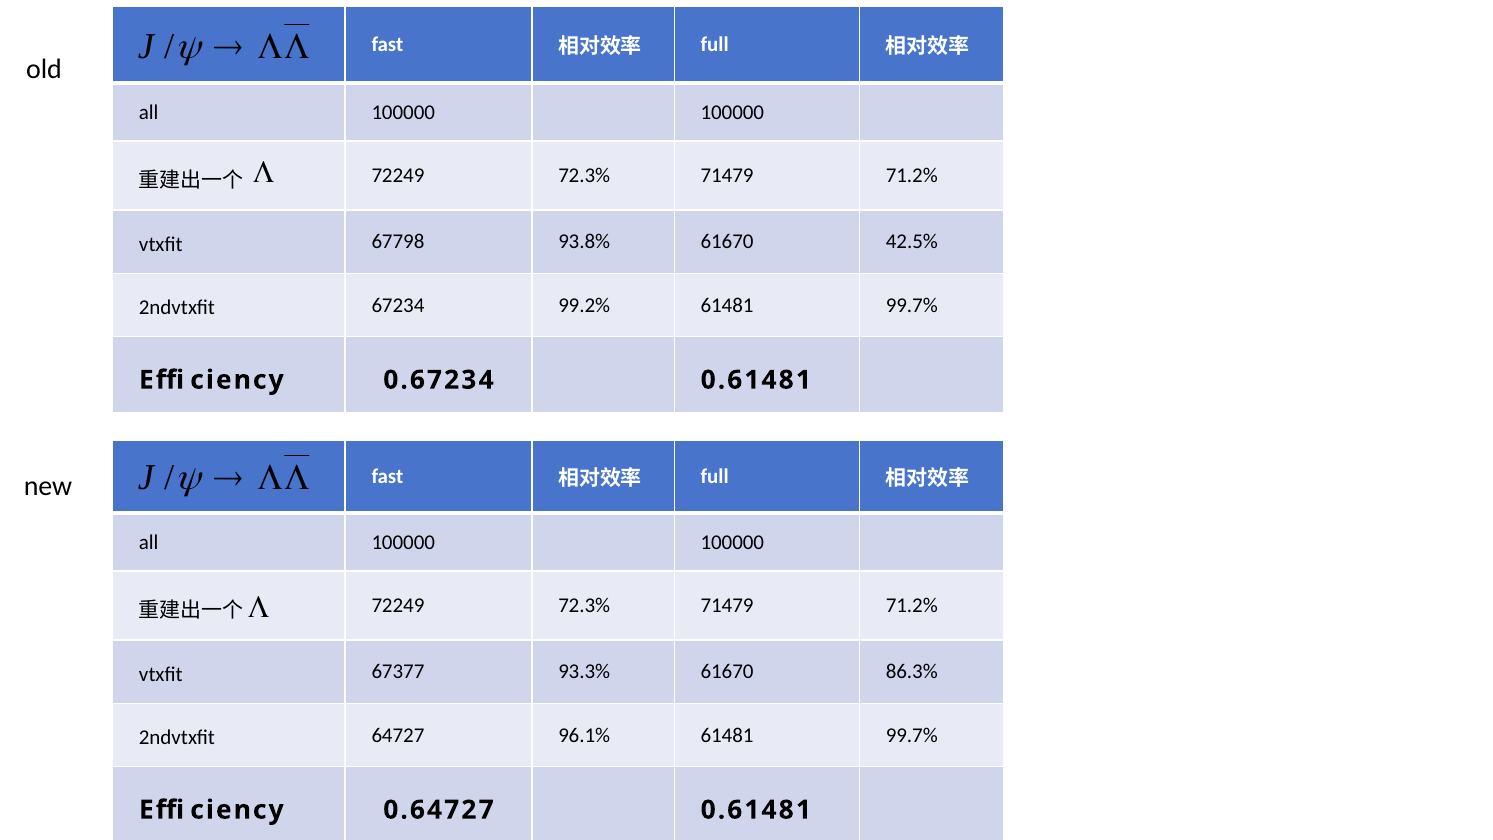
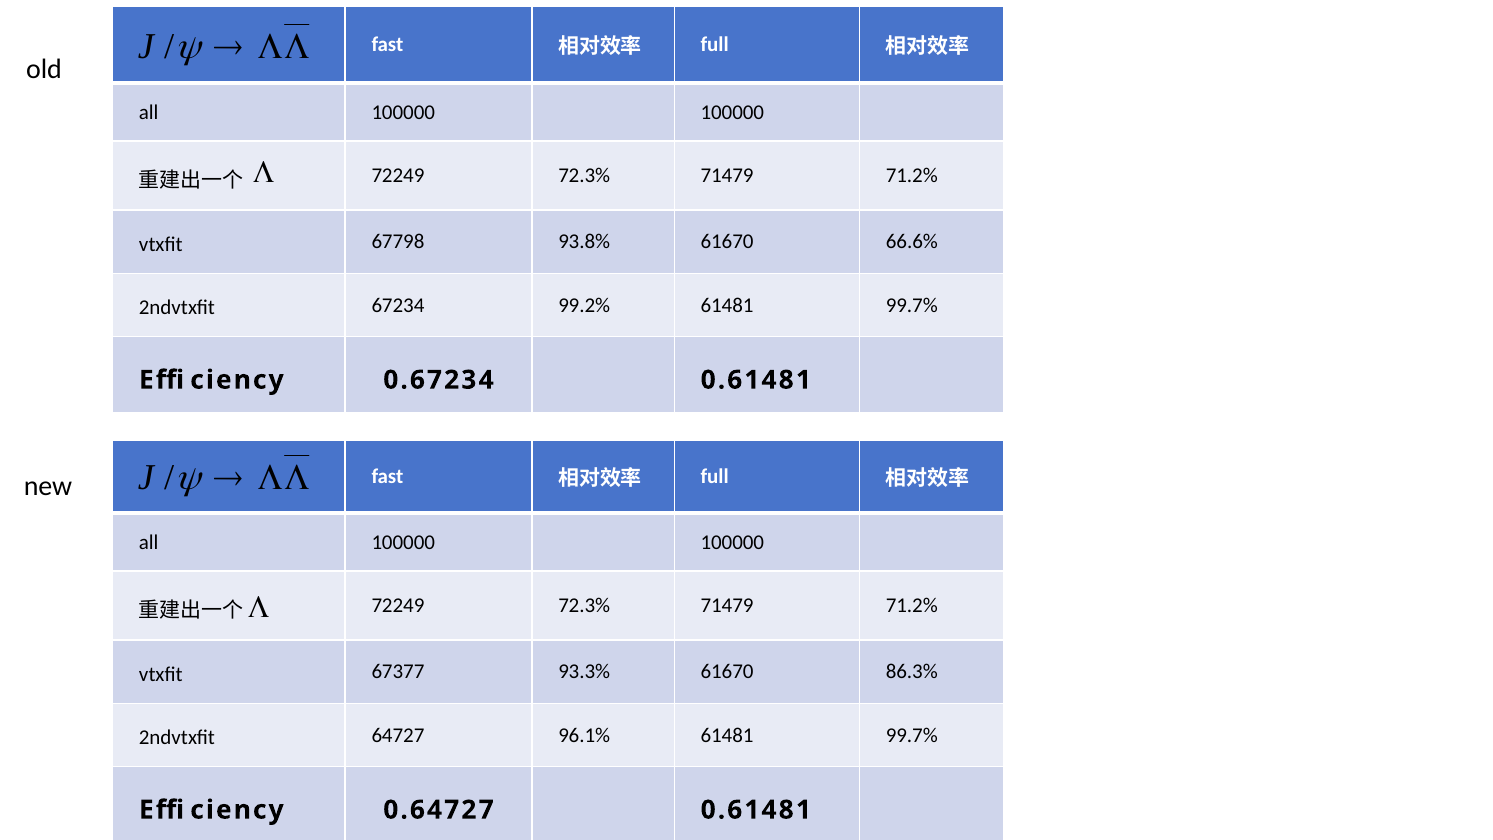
42.5%: 42.5% -> 66.6%
